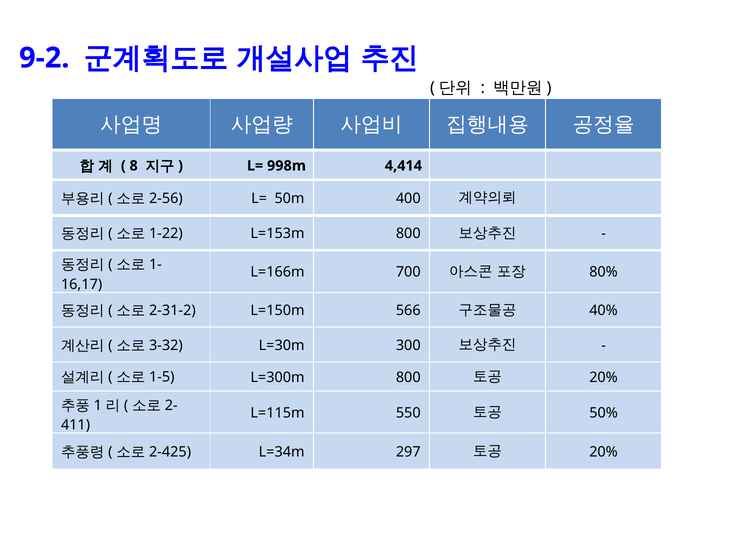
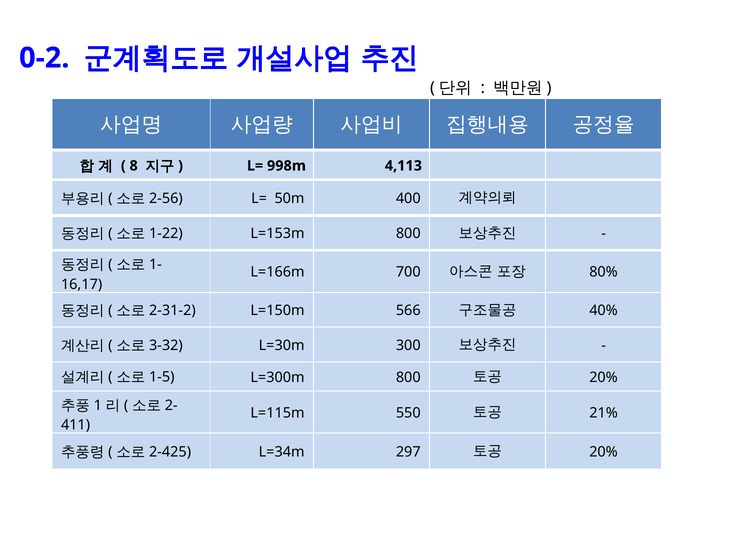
9-2: 9-2 -> 0-2
4,414: 4,414 -> 4,113
50%: 50% -> 21%
